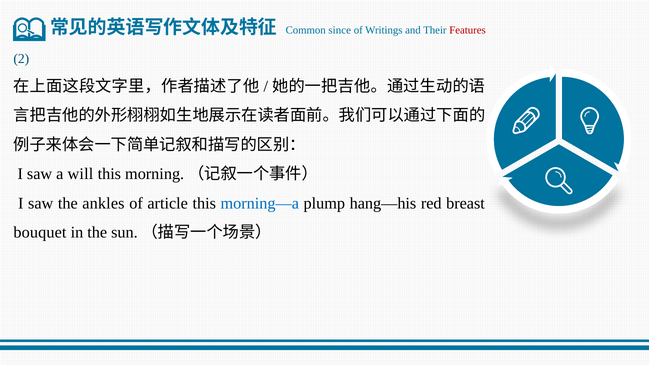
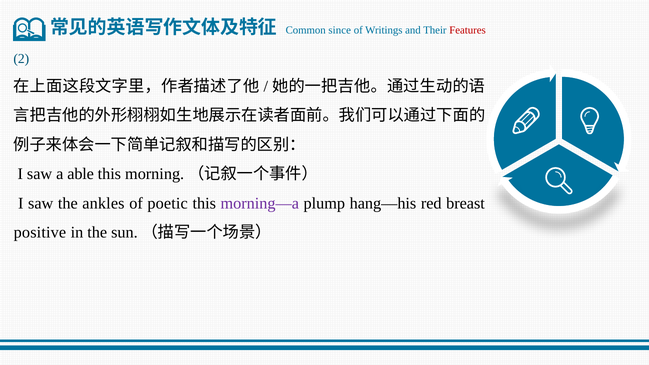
will: will -> able
article: article -> poetic
morning—a colour: blue -> purple
bouquet: bouquet -> positive
